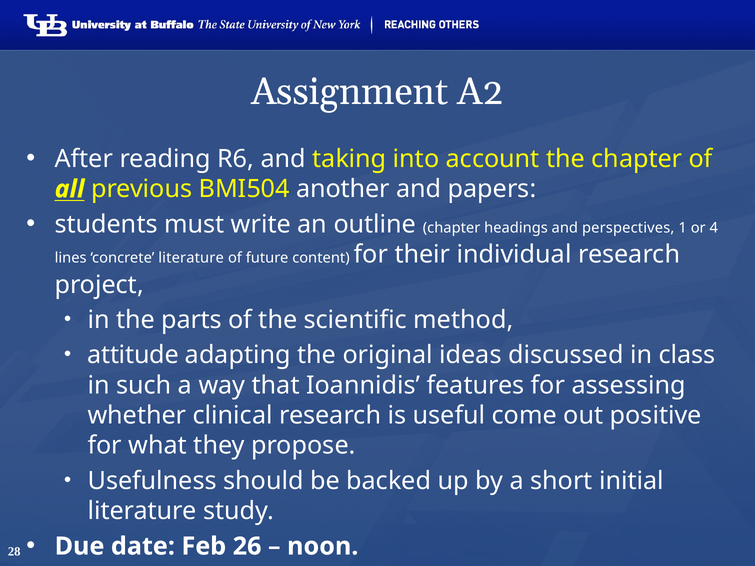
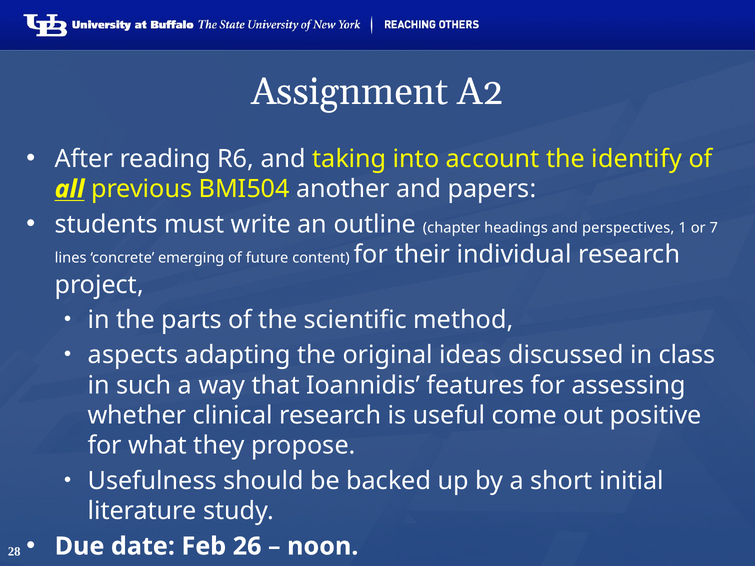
the chapter: chapter -> identify
4: 4 -> 7
concrete literature: literature -> emerging
attitude: attitude -> aspects
